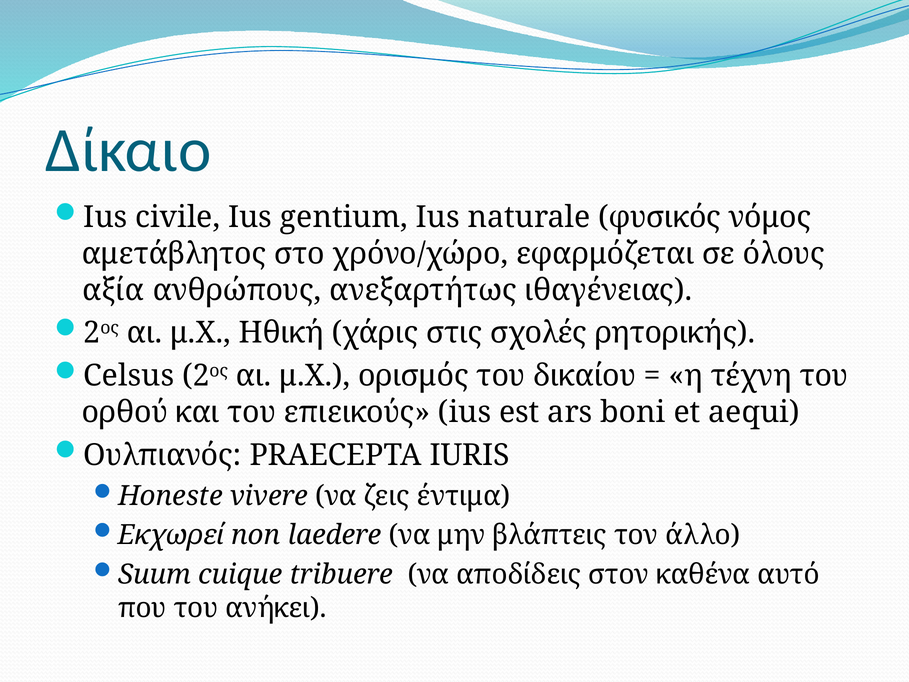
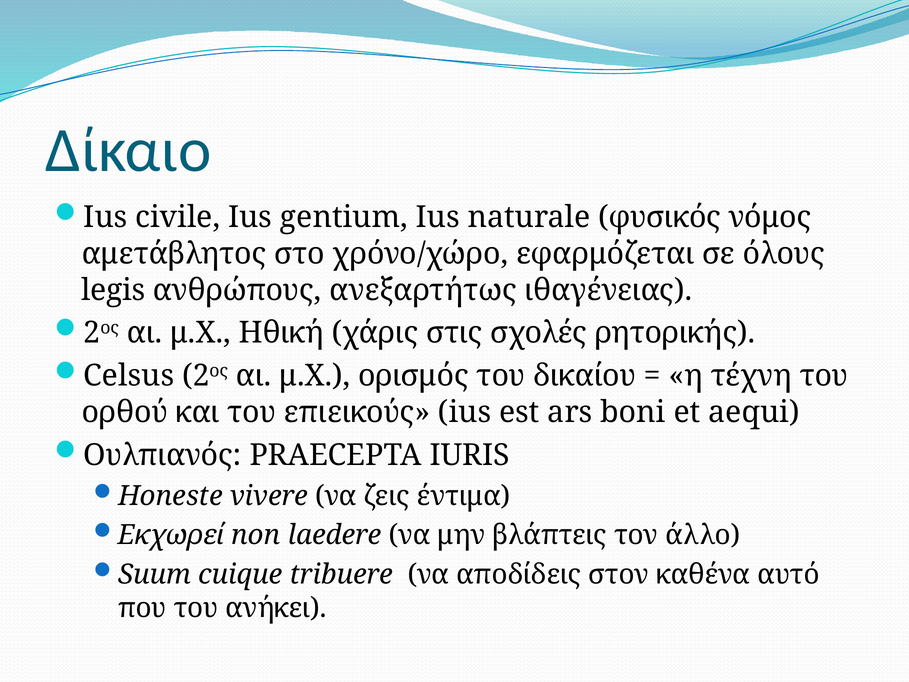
αξία: αξία -> legis
